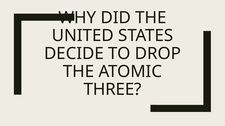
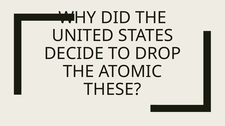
THREE: THREE -> THESE
